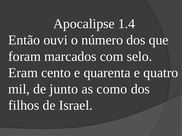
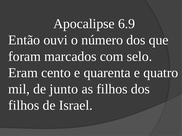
1.4: 1.4 -> 6.9
as como: como -> filhos
